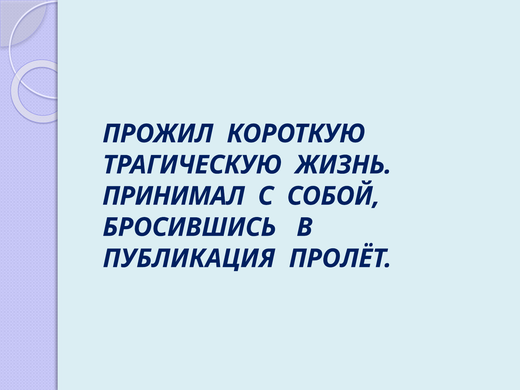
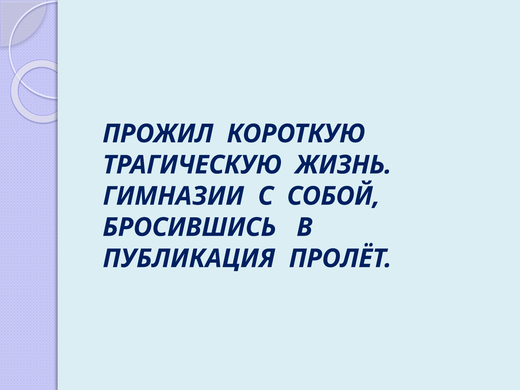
ПРИНИМАЛ: ПРИНИМАЛ -> ГИМНАЗИИ
